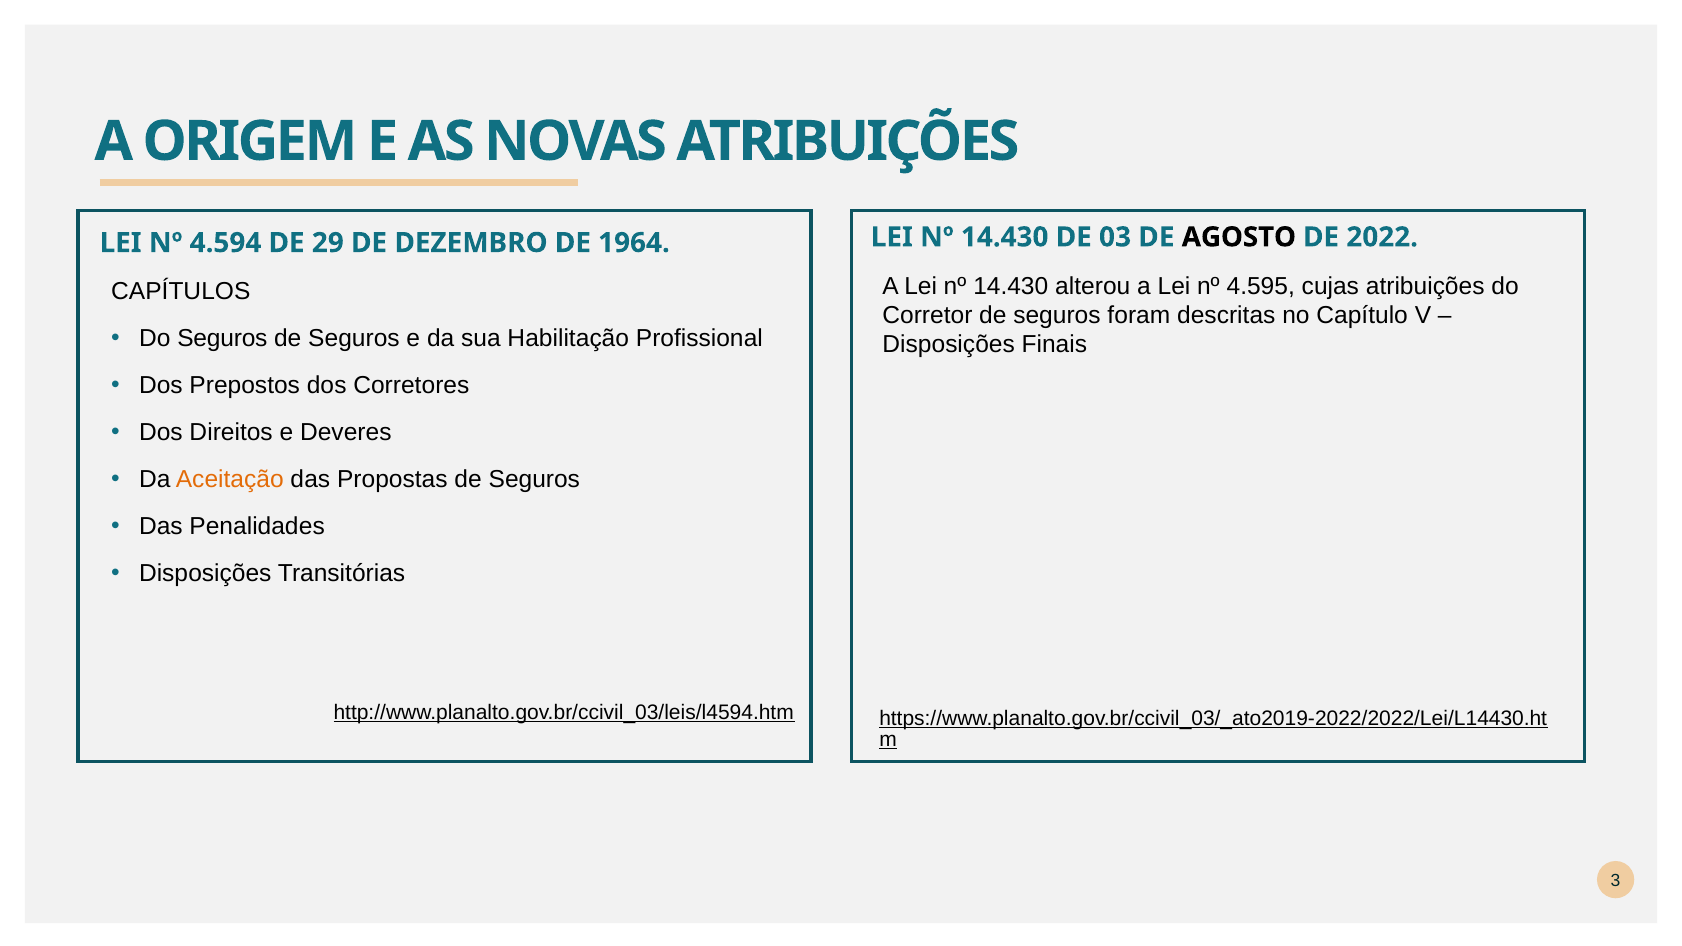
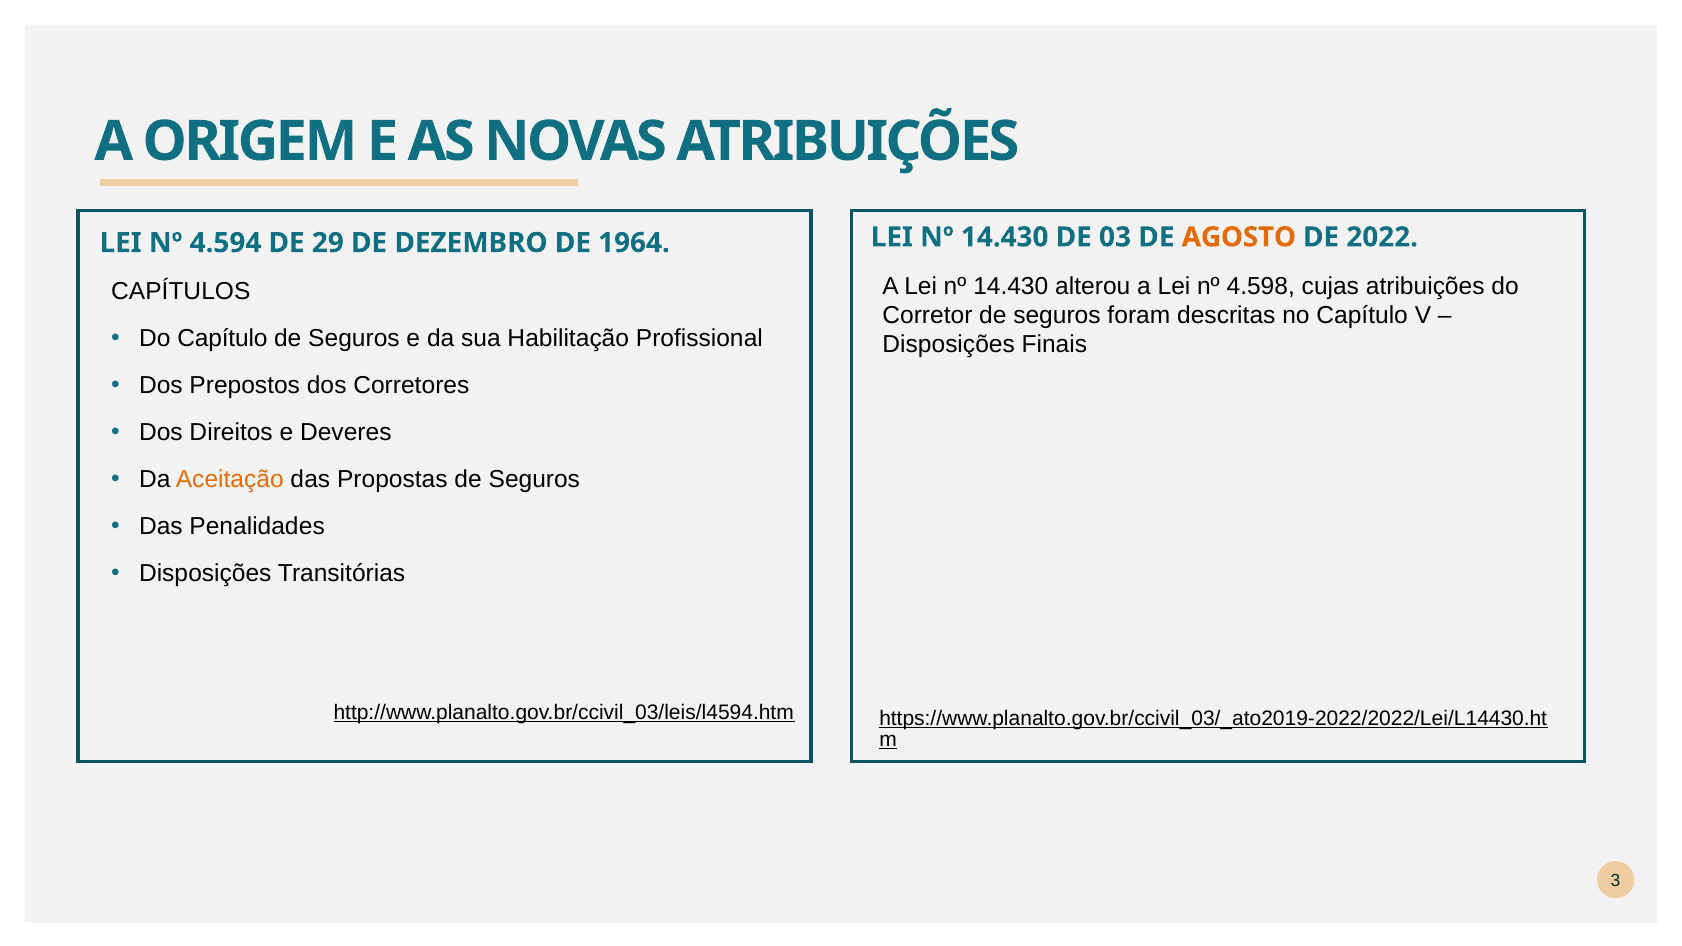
AGOSTO colour: black -> orange
4.595: 4.595 -> 4.598
Do Seguros: Seguros -> Capítulo
